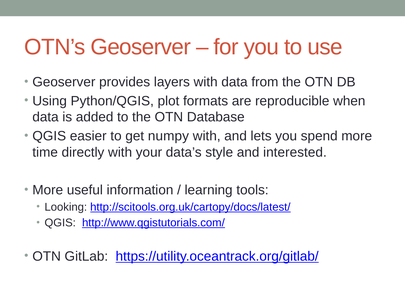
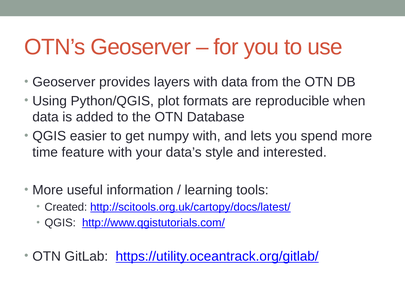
directly: directly -> feature
Looking: Looking -> Created
